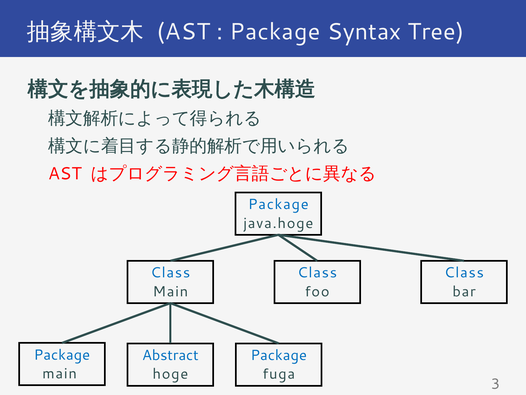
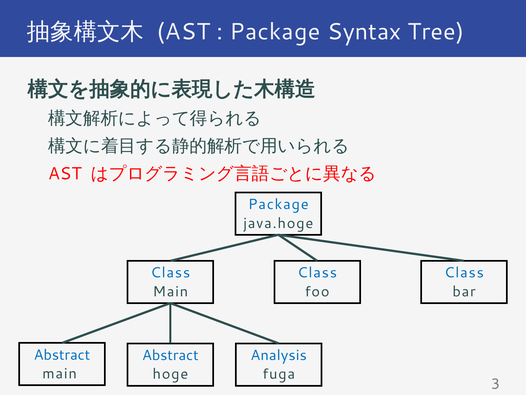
Package at (62, 354): Package -> Abstract
Package at (279, 355): Package -> Analysis
